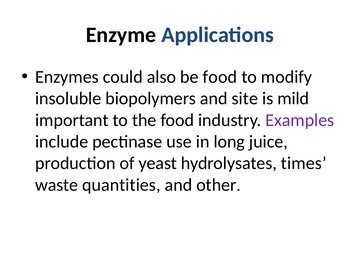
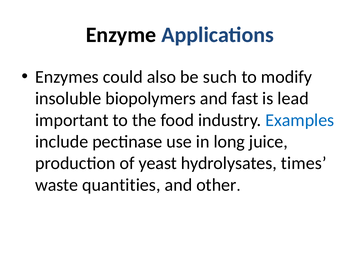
be food: food -> such
site: site -> fast
mild: mild -> lead
Examples colour: purple -> blue
